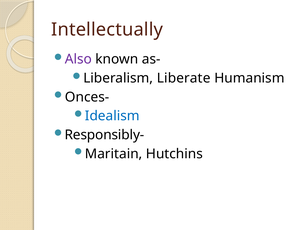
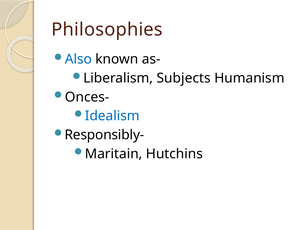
Intellectually: Intellectually -> Philosophies
Also colour: purple -> blue
Liberate: Liberate -> Subjects
